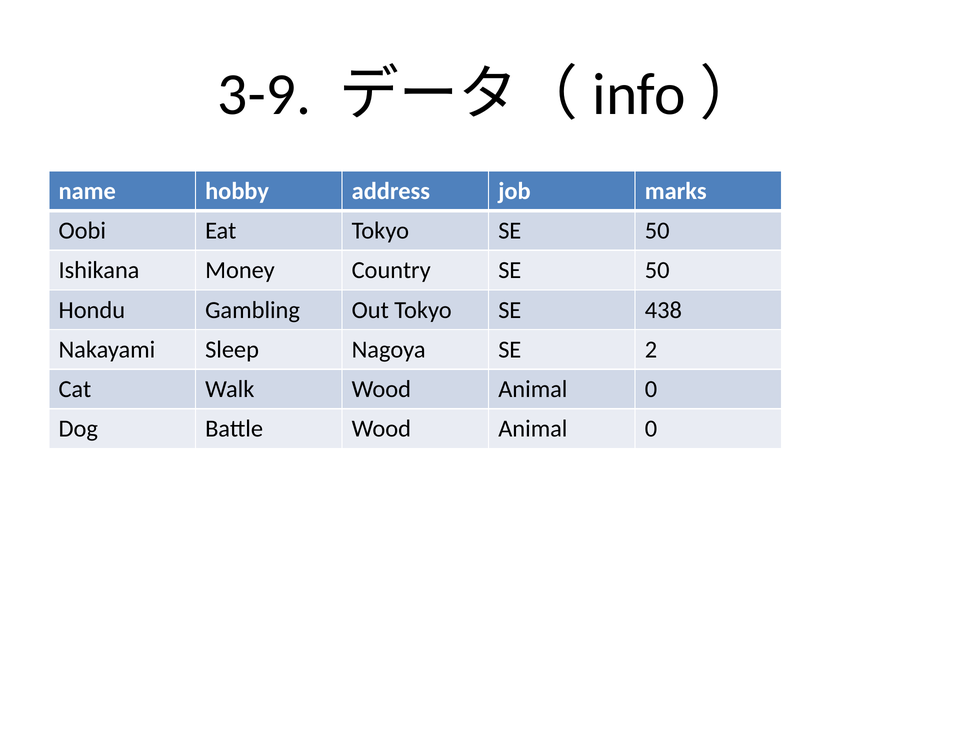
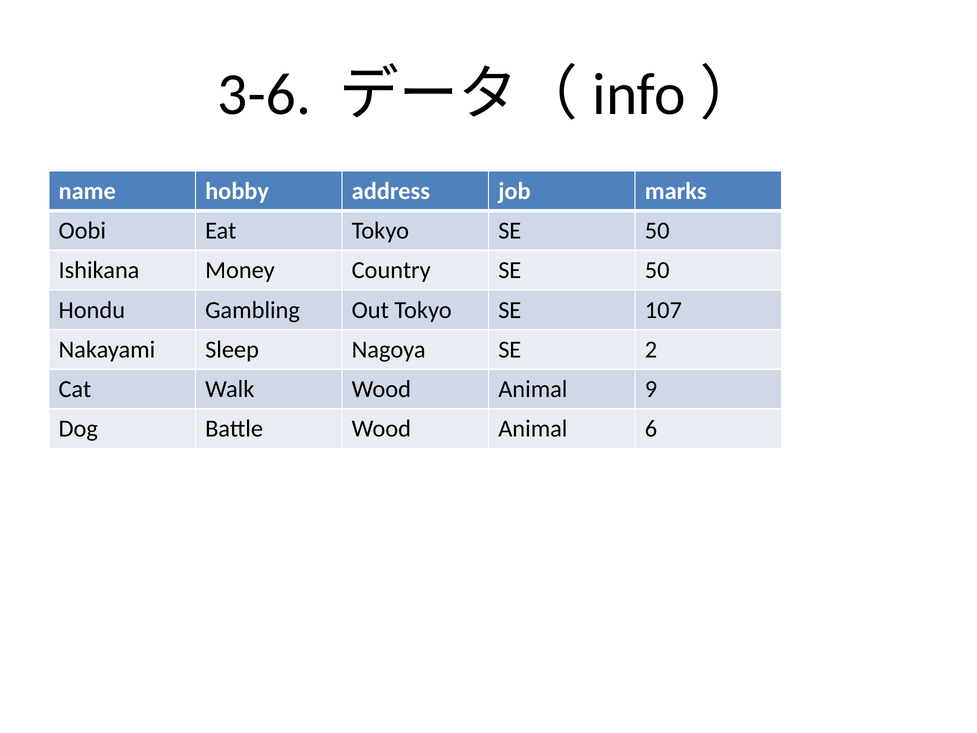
3-9: 3-9 -> 3-6
438: 438 -> 107
Walk Wood Animal 0: 0 -> 9
Battle Wood Animal 0: 0 -> 6
